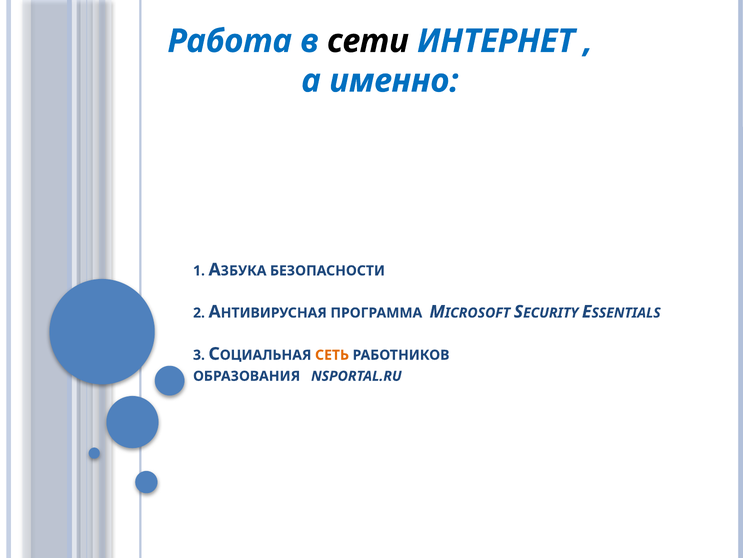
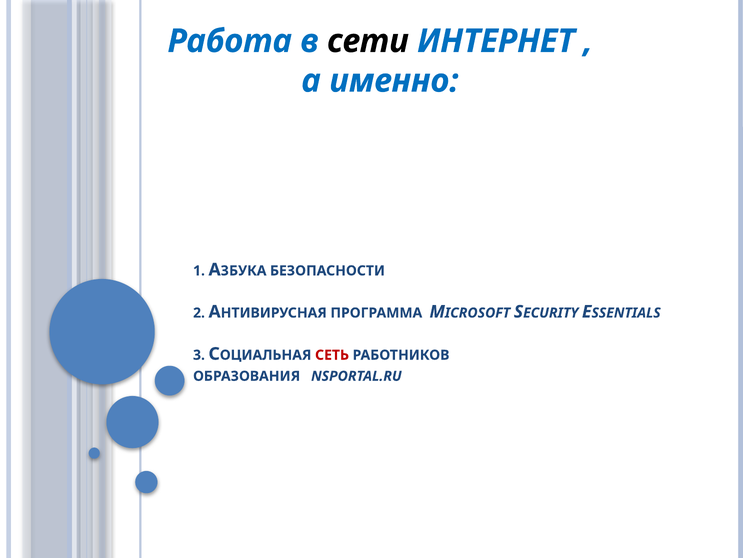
СЕТЬ colour: orange -> red
